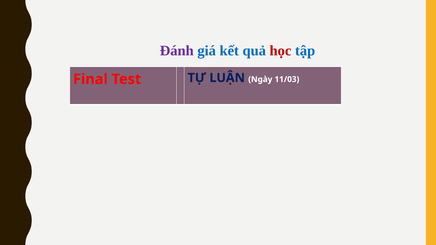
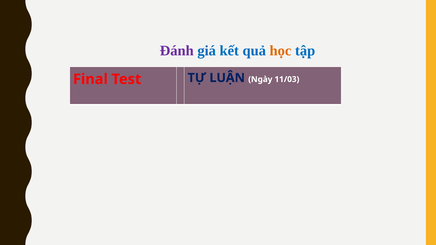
học colour: red -> orange
